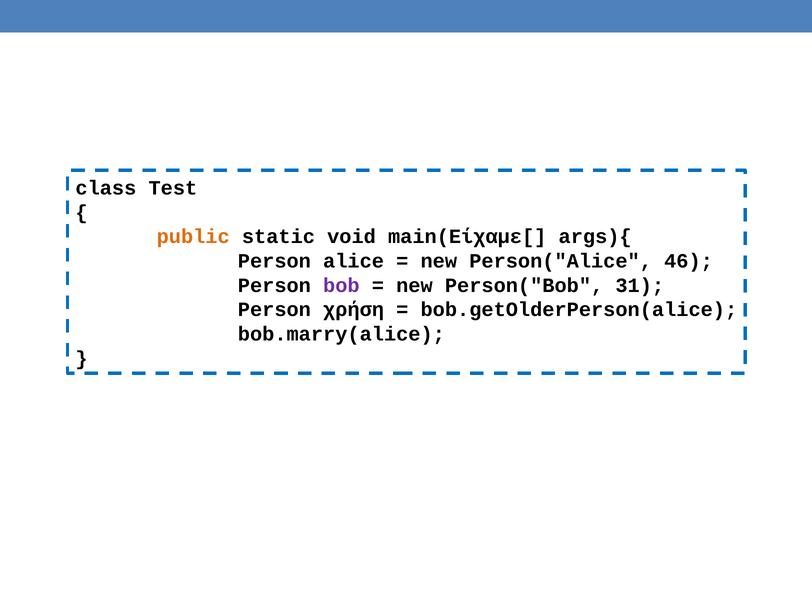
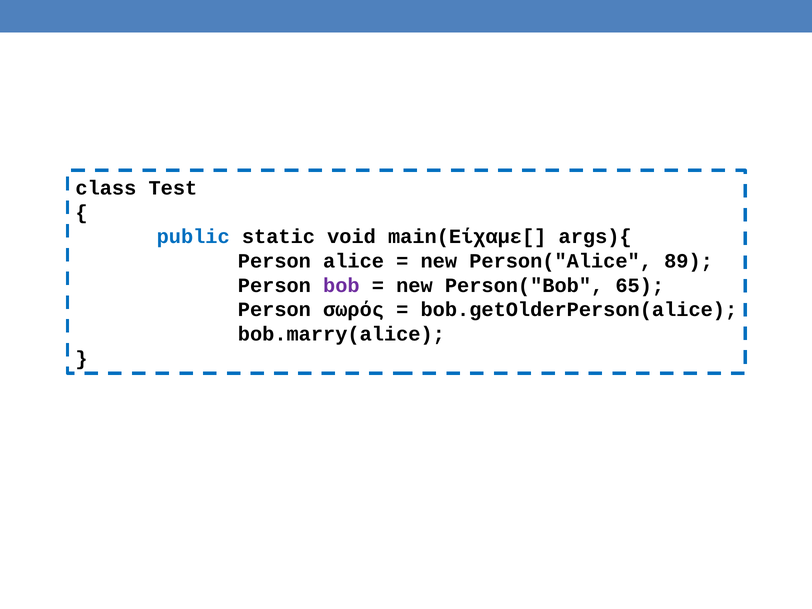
public colour: orange -> blue
46: 46 -> 89
31: 31 -> 65
χρήση: χρήση -> σωρός
